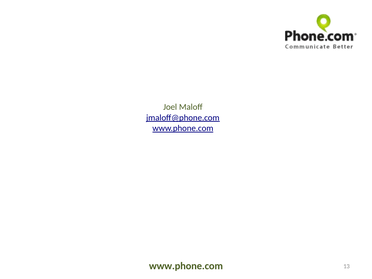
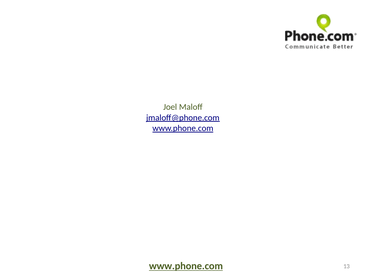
www.phone.com at (186, 266) underline: none -> present
